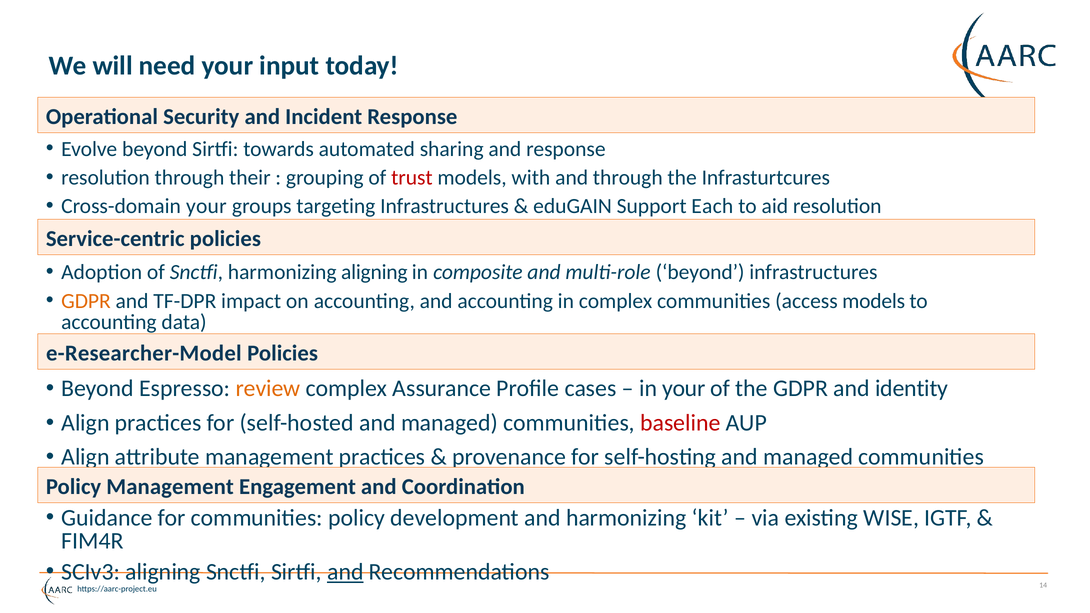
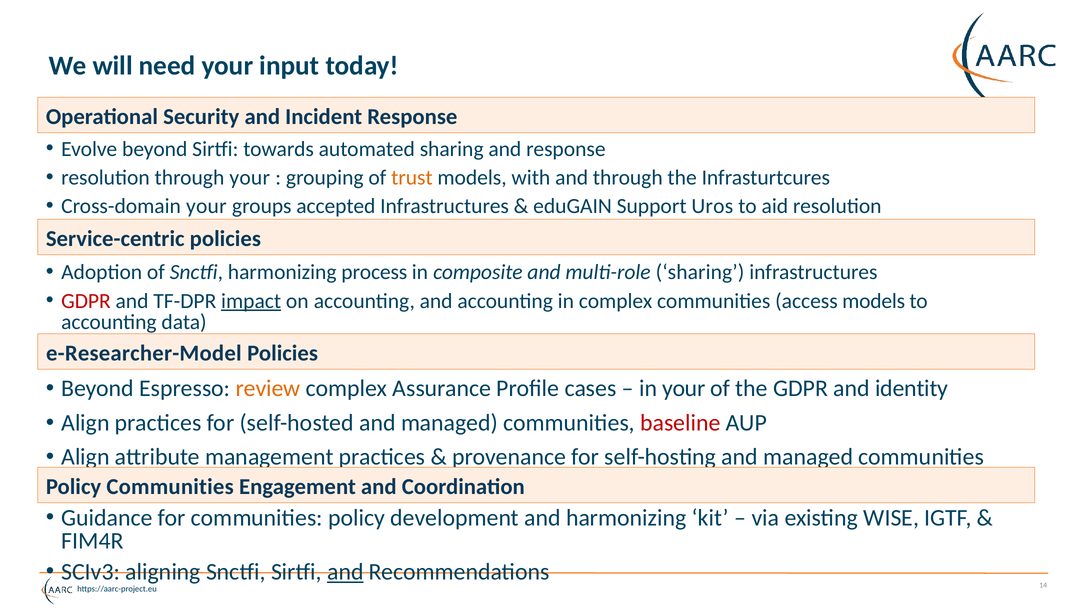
through their: their -> your
trust colour: red -> orange
targeting: targeting -> accepted
Each: Each -> Uros
harmonizing aligning: aligning -> process
multi-role beyond: beyond -> sharing
GDPR at (86, 301) colour: orange -> red
impact underline: none -> present
Policy Management: Management -> Communities
